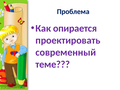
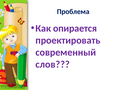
теме: теме -> слов
